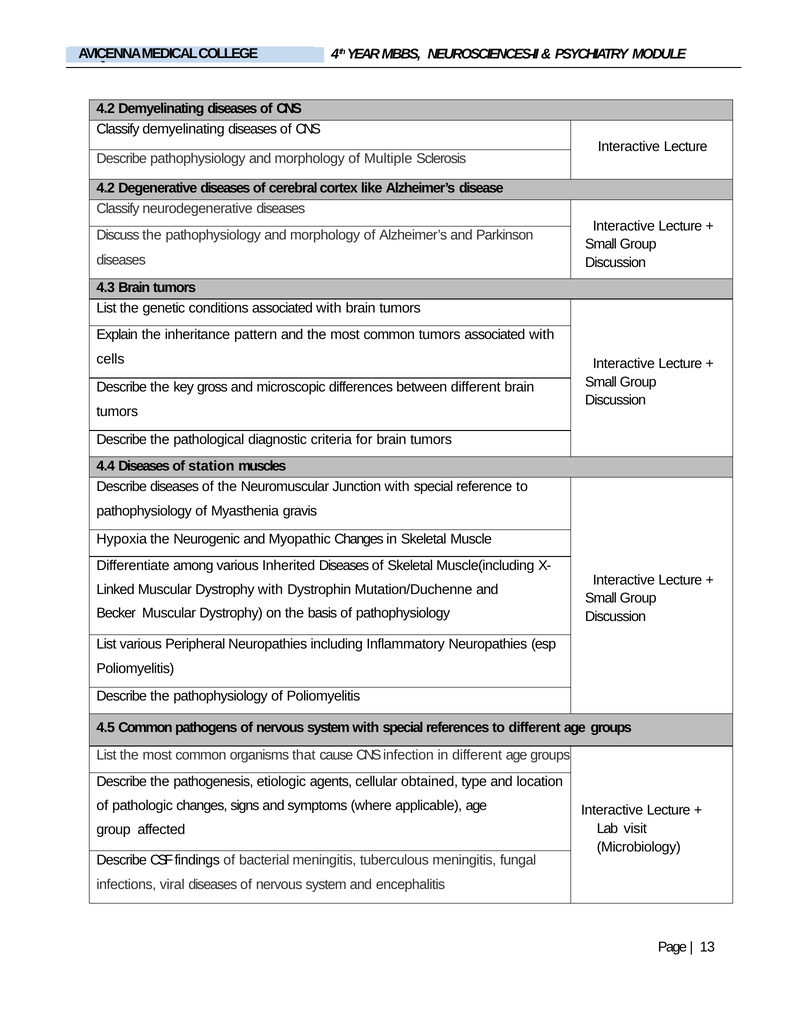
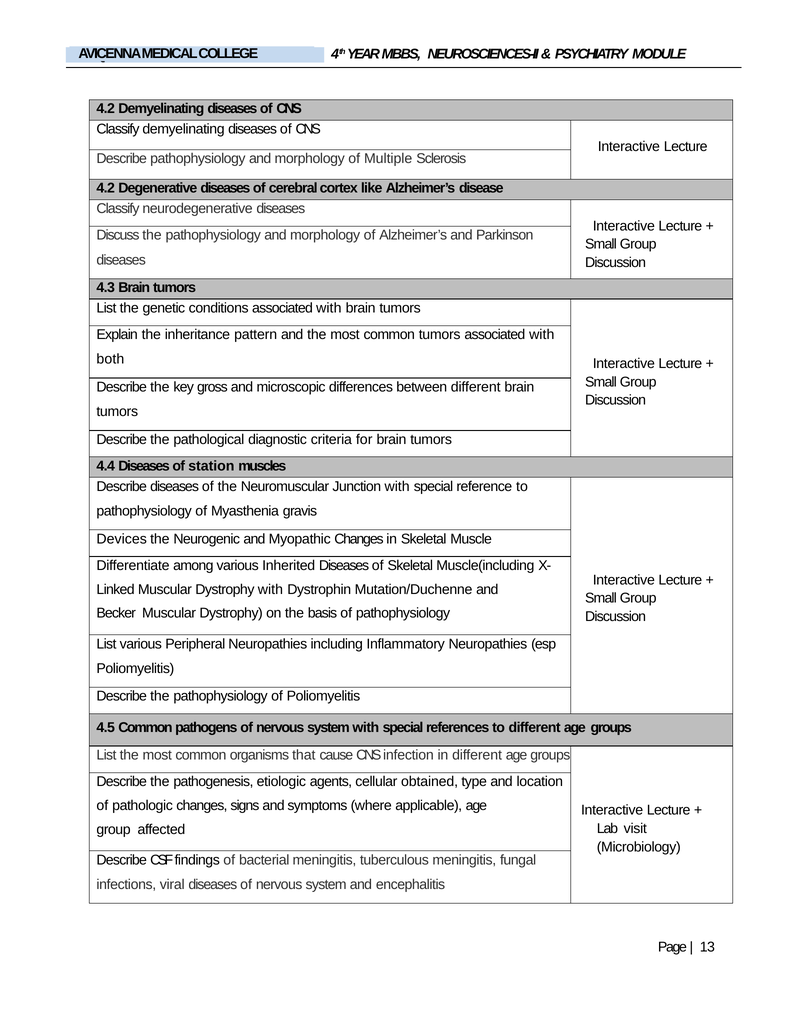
cells: cells -> both
Hypoxia: Hypoxia -> Devices
